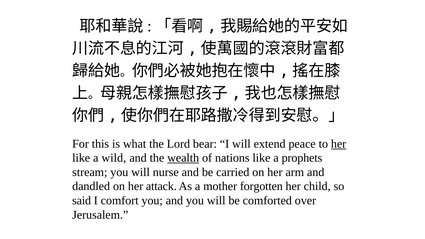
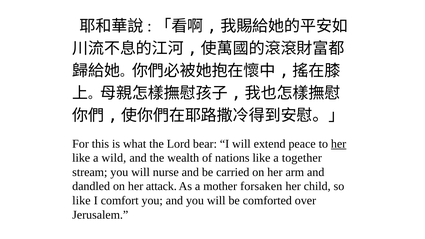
wealth underline: present -> none
prophets: prophets -> together
forgotten: forgotten -> forsaken
said at (82, 201): said -> like
